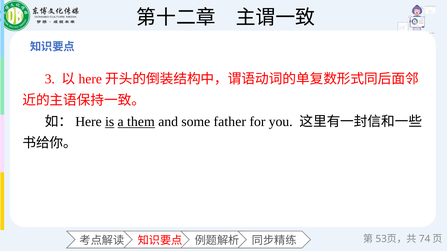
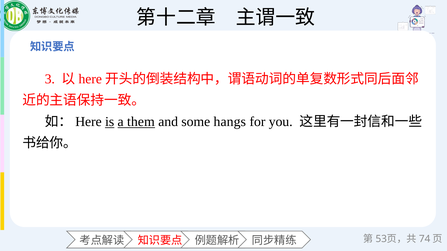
father: father -> hangs
